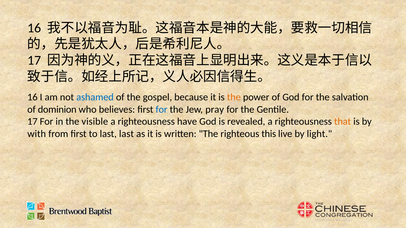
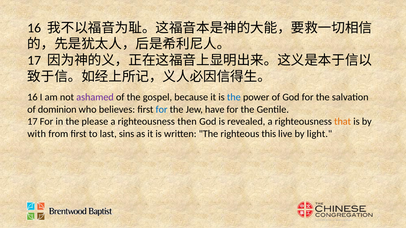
ashamed colour: blue -> purple
the at (234, 97) colour: orange -> blue
pray: pray -> have
visible: visible -> please
have: have -> then
last last: last -> sins
